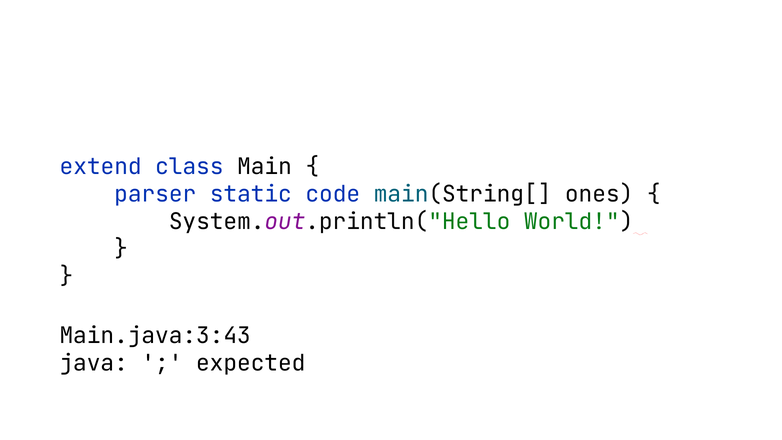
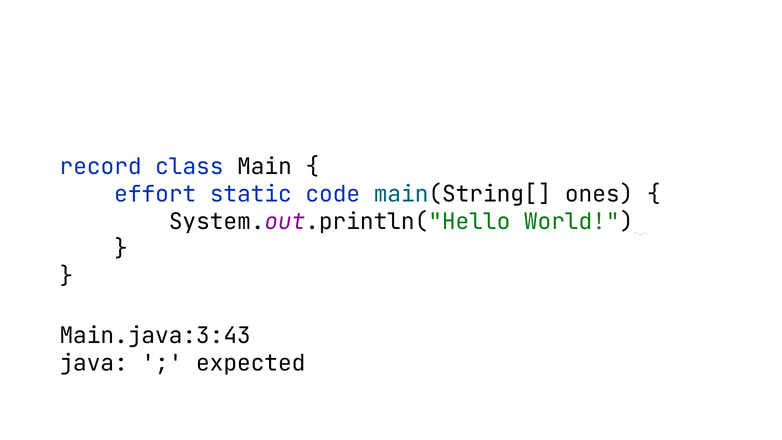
extend: extend -> record
parser: parser -> effort
